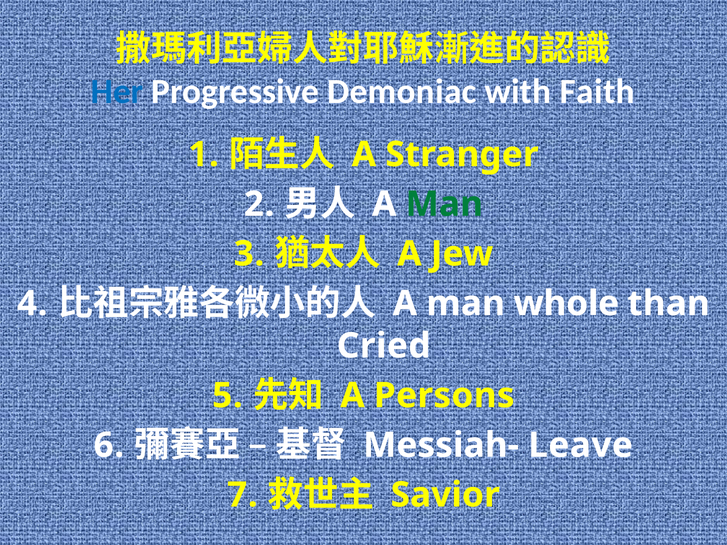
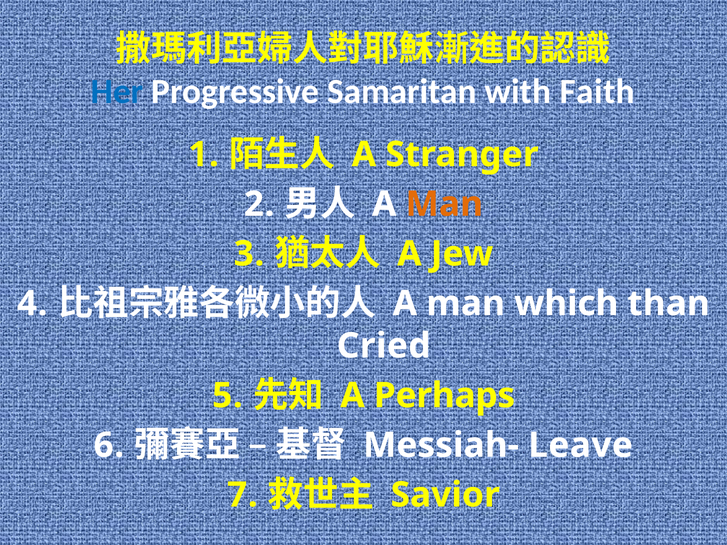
Demoniac: Demoniac -> Samaritan
Man at (444, 204) colour: green -> orange
whole: whole -> which
Persons: Persons -> Perhaps
